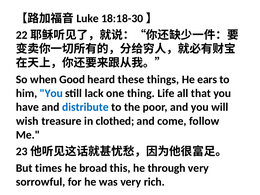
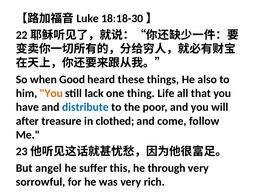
ears: ears -> also
You at (51, 93) colour: blue -> orange
wish: wish -> after
times: times -> angel
broad: broad -> suffer
